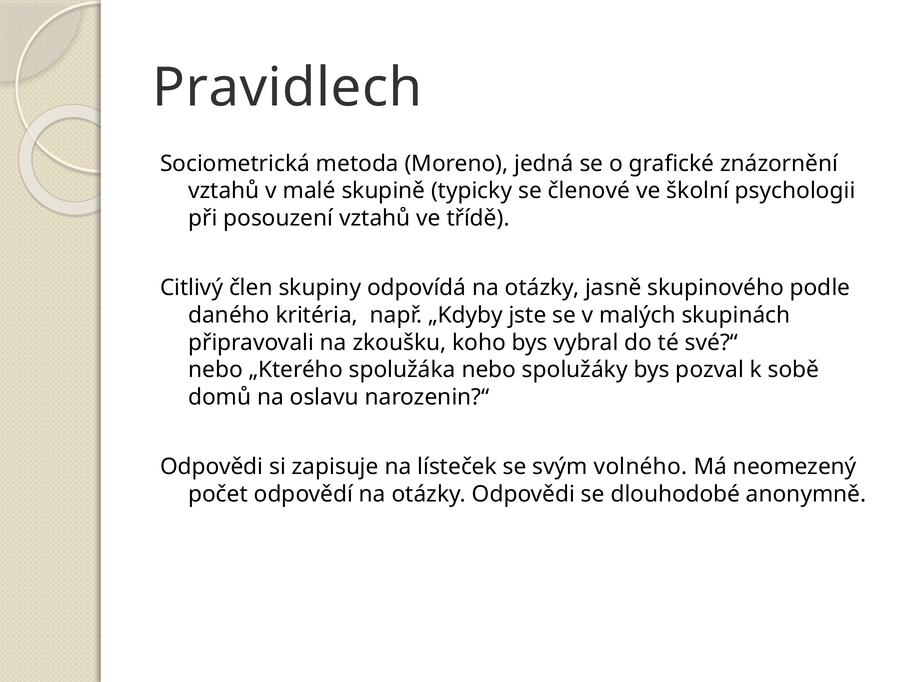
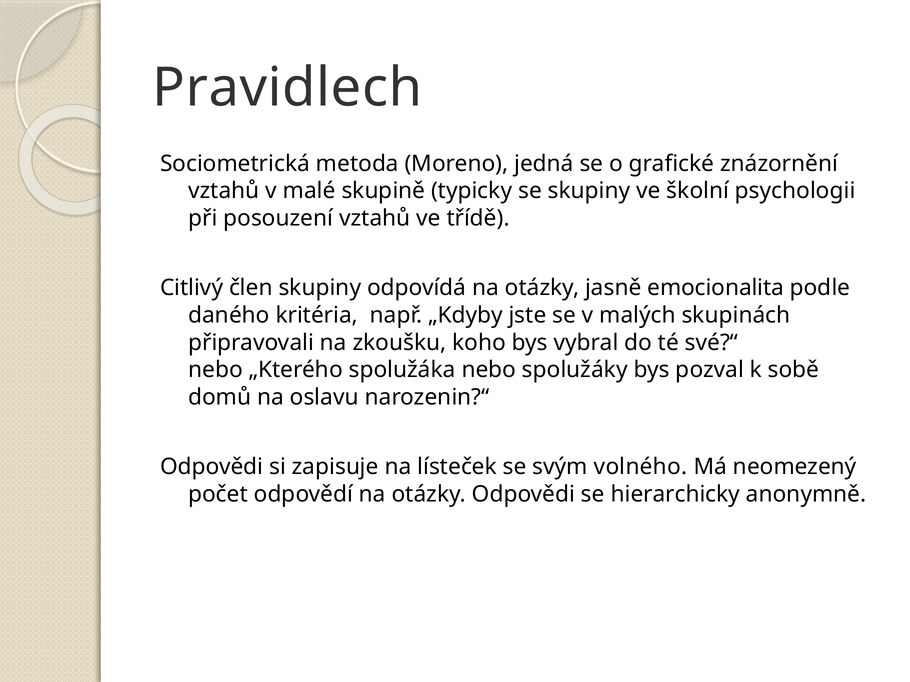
se členové: členové -> skupiny
skupinového: skupinového -> emocionalita
dlouhodobé: dlouhodobé -> hierarchicky
